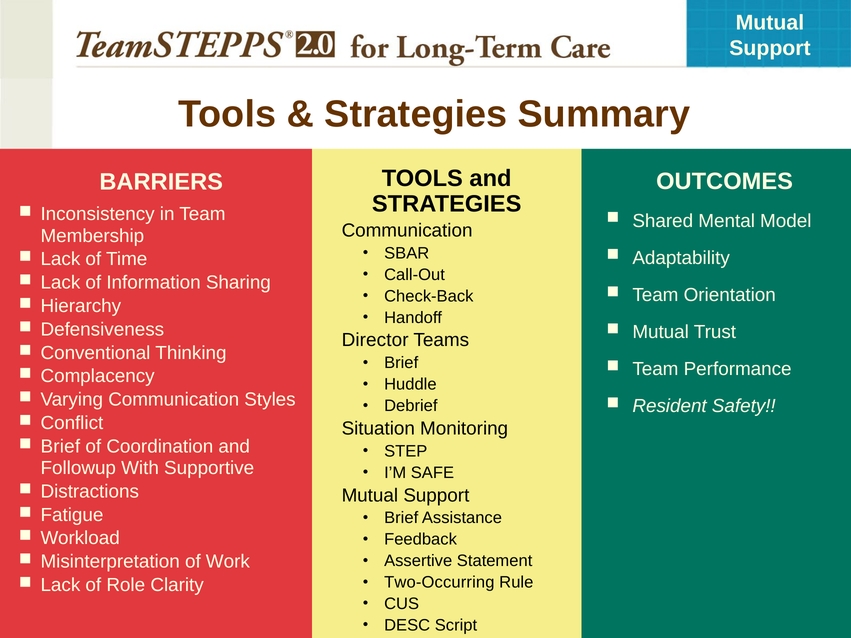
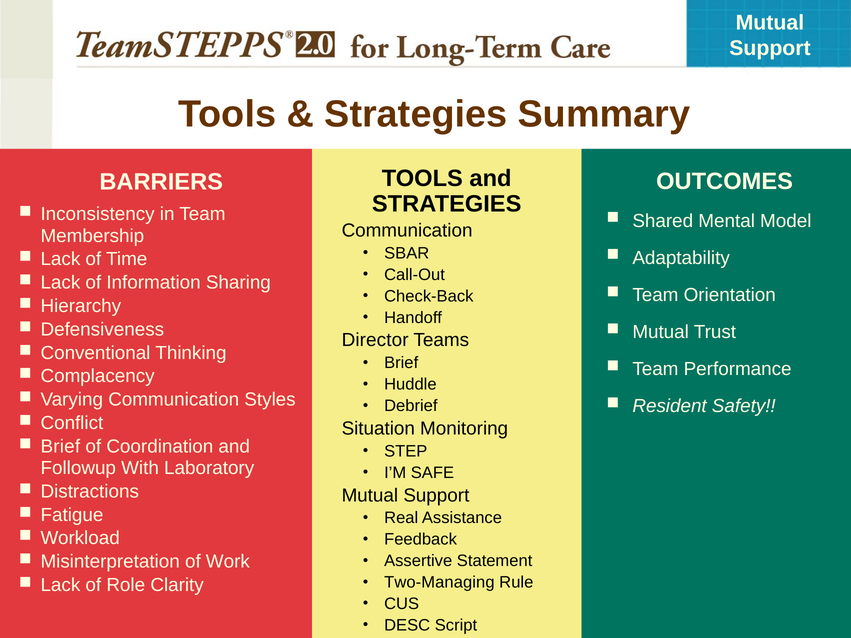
Supportive: Supportive -> Laboratory
Brief at (401, 518): Brief -> Real
Two-Occurring: Two-Occurring -> Two-Managing
